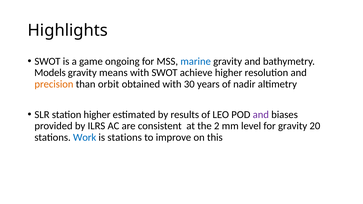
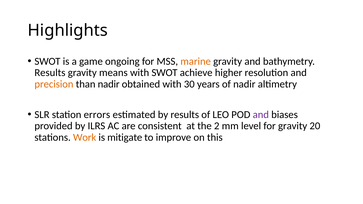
marine colour: blue -> orange
Models at (50, 73): Models -> Results
than orbit: orbit -> nadir
station higher: higher -> errors
Work colour: blue -> orange
is stations: stations -> mitigate
